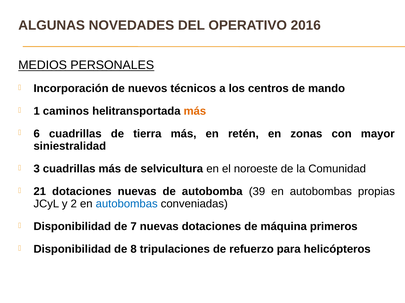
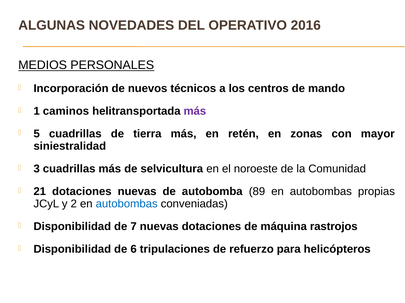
más at (195, 111) colour: orange -> purple
6: 6 -> 5
39: 39 -> 89
primeros: primeros -> rastrojos
8: 8 -> 6
